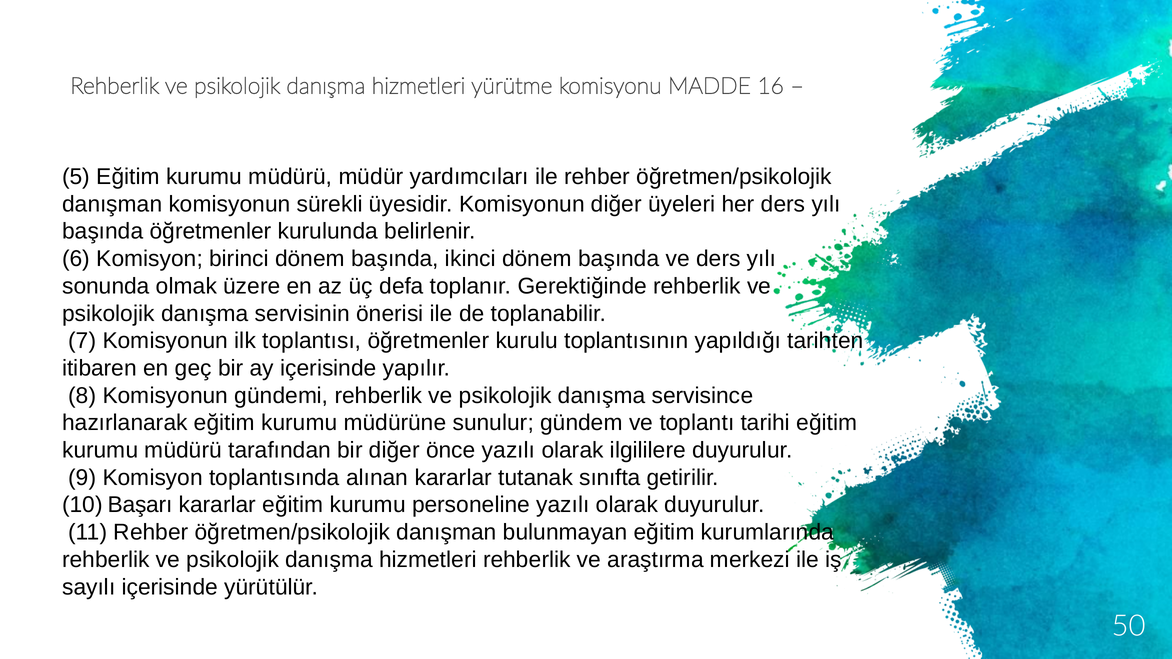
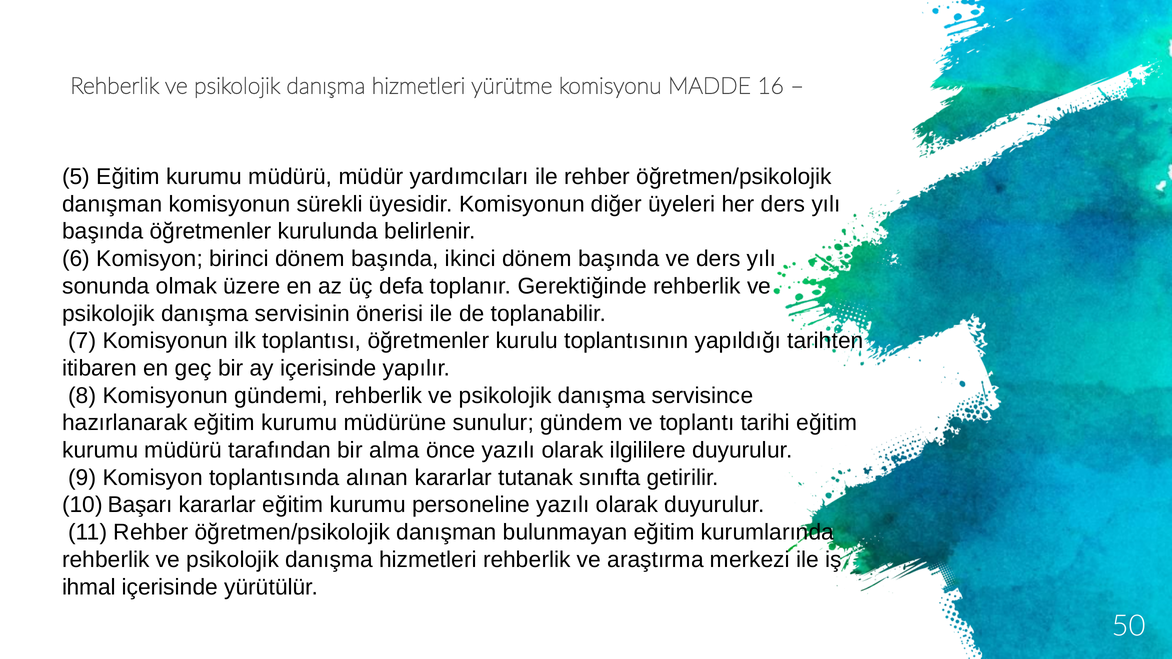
bir diğer: diğer -> alma
sayılı: sayılı -> ihmal
